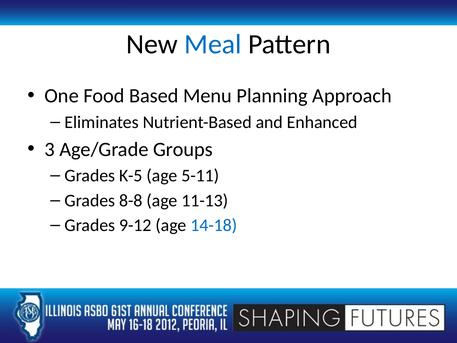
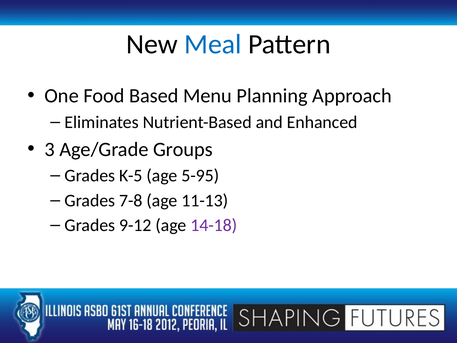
5-11: 5-11 -> 5-95
8-8: 8-8 -> 7-8
14-18 colour: blue -> purple
